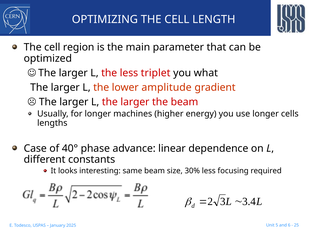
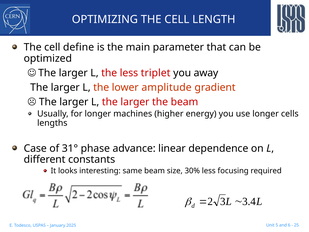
region: region -> define
what: what -> away
40°: 40° -> 31°
